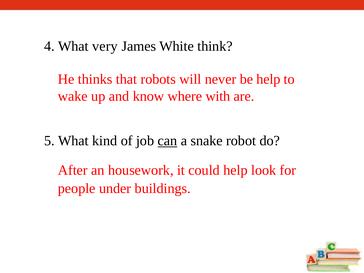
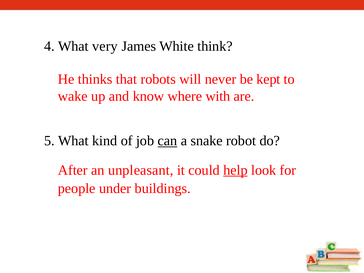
be help: help -> kept
housework: housework -> unpleasant
help at (235, 170) underline: none -> present
